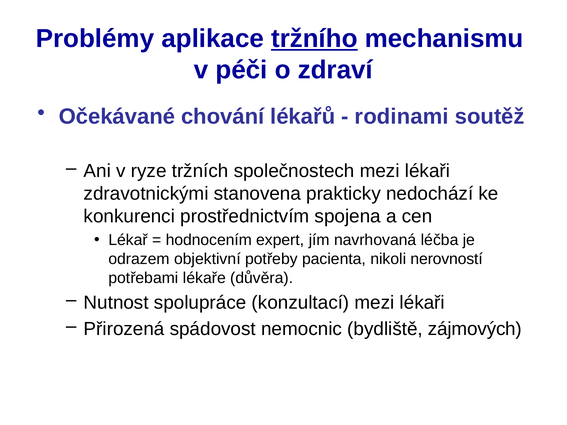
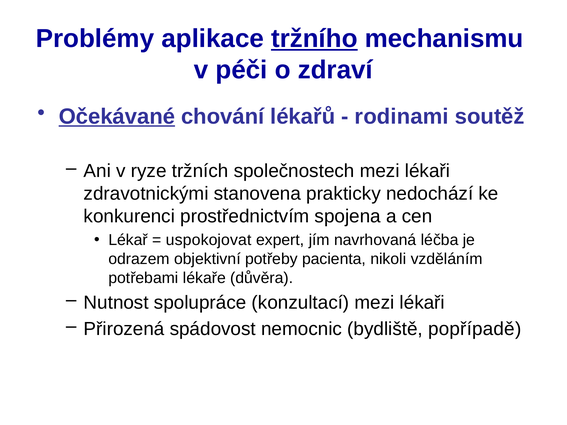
Očekávané underline: none -> present
hodnocením: hodnocením -> uspokojovat
nerovností: nerovností -> vzděláním
zájmových: zájmových -> popřípadě
